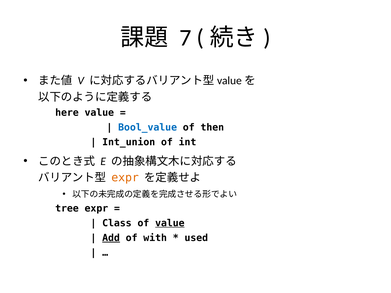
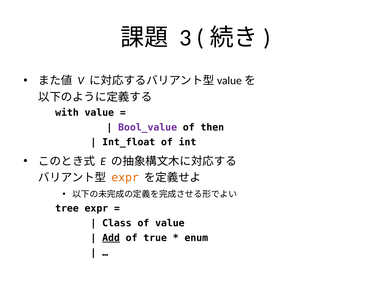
7: 7 -> 3
here: here -> with
Bool_value colour: blue -> purple
Int_union: Int_union -> Int_float
value at (170, 223) underline: present -> none
with: with -> true
used: used -> enum
